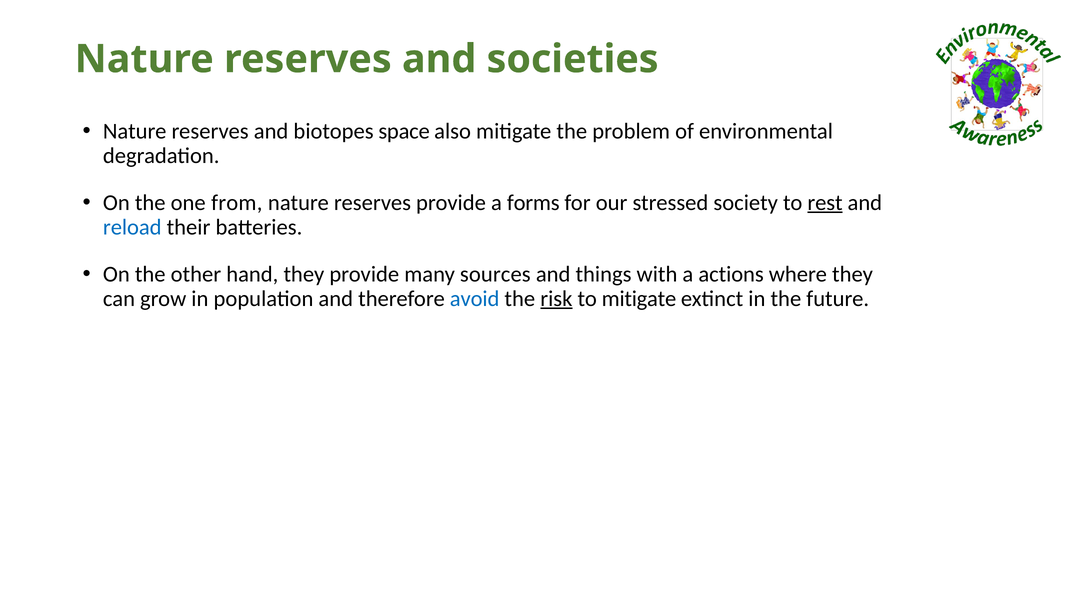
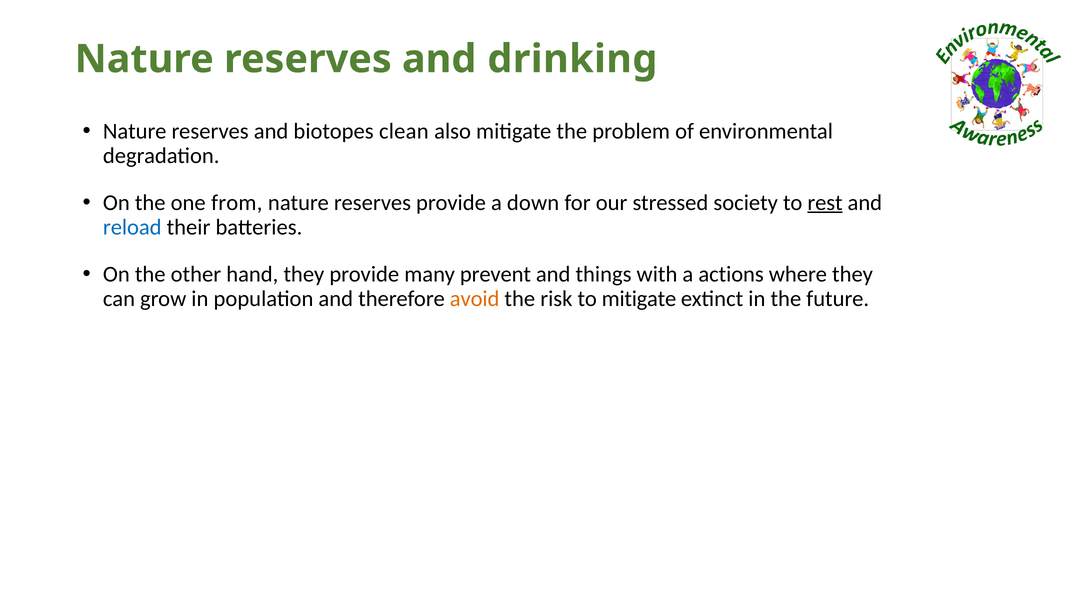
societies: societies -> drinking
space: space -> clean
forms: forms -> down
sources: sources -> prevent
avoid colour: blue -> orange
risk underline: present -> none
